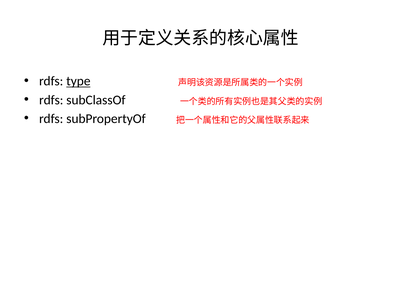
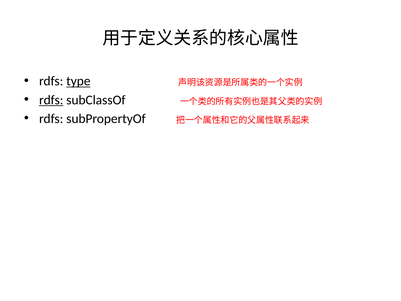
rdfs at (51, 100) underline: none -> present
